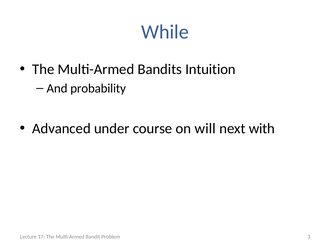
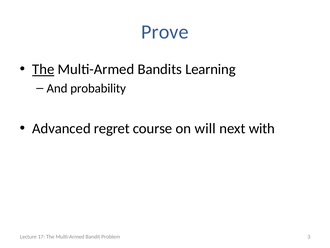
While: While -> Prove
The at (43, 69) underline: none -> present
Intuition: Intuition -> Learning
under: under -> regret
